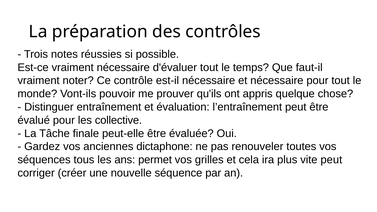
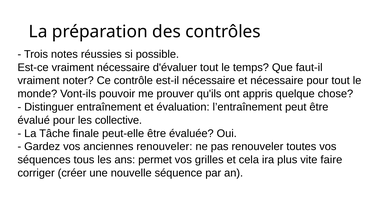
anciennes dictaphone: dictaphone -> renouveler
vite peut: peut -> faire
